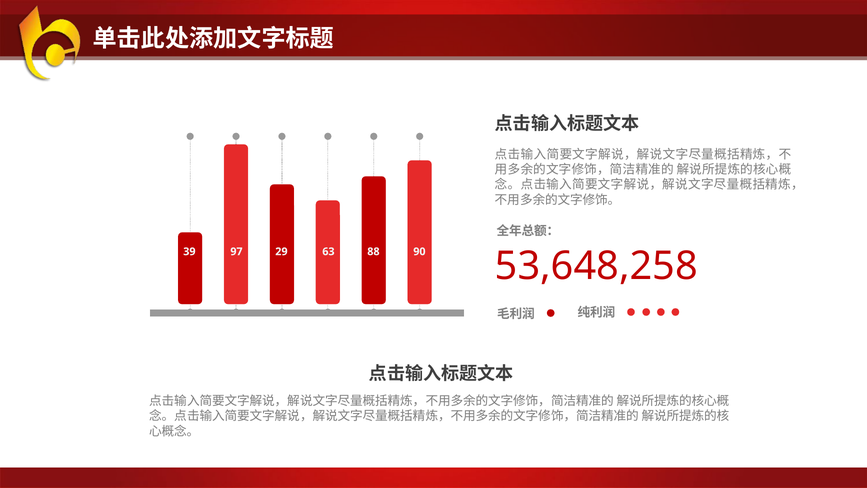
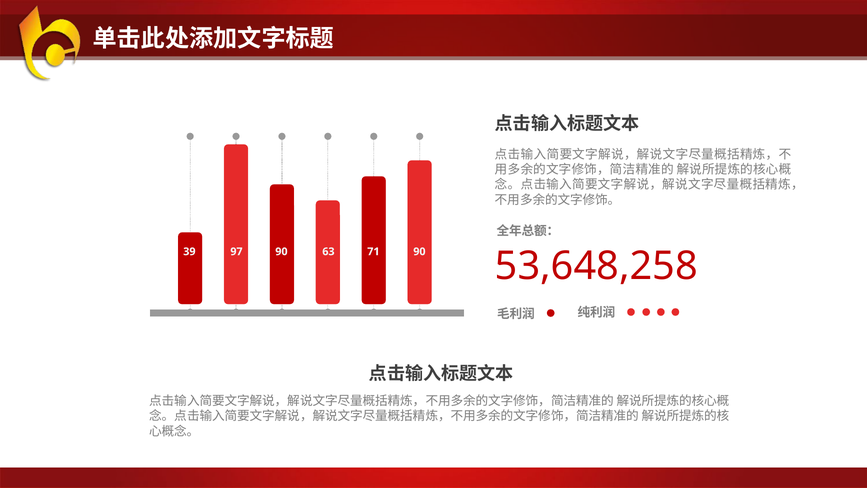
97 29: 29 -> 90
88: 88 -> 71
